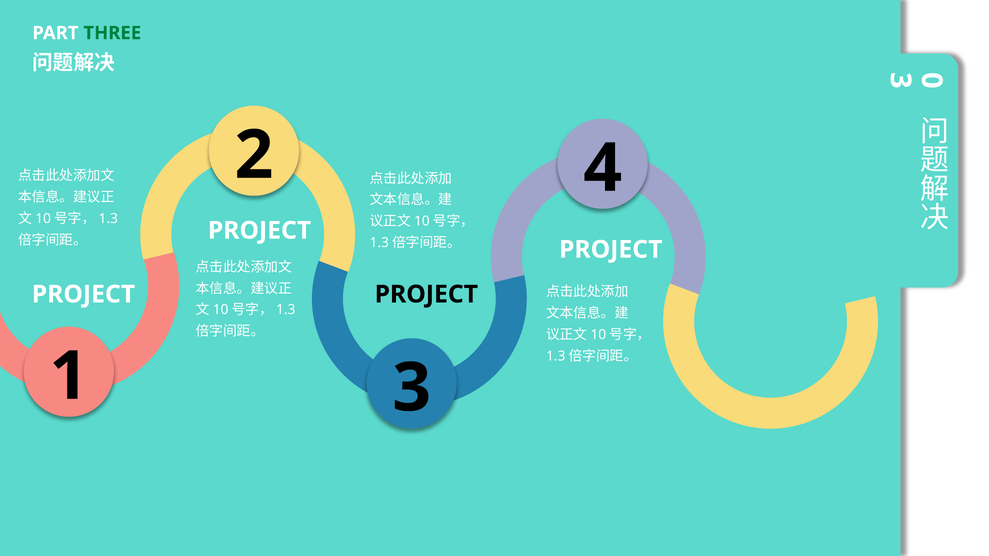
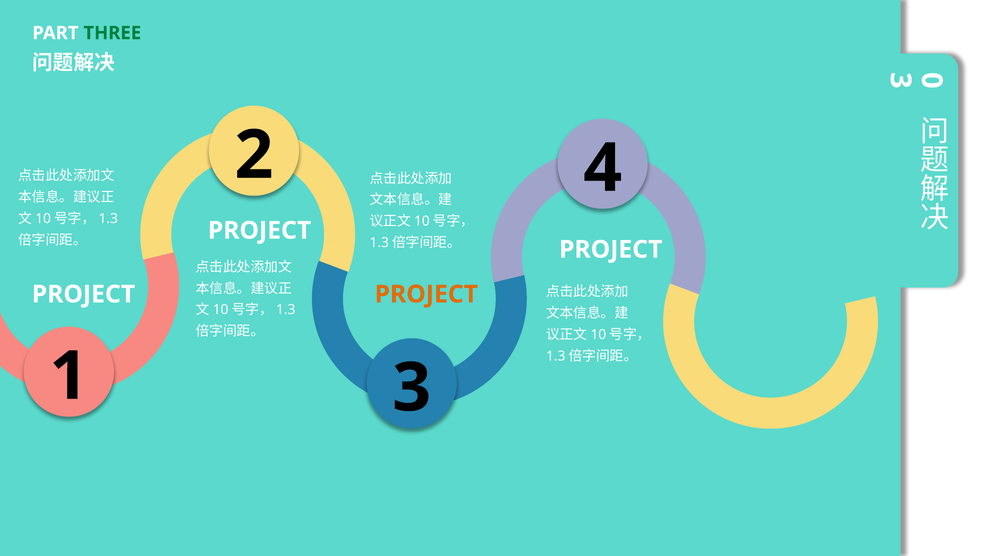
PROJECT at (426, 294) colour: black -> orange
